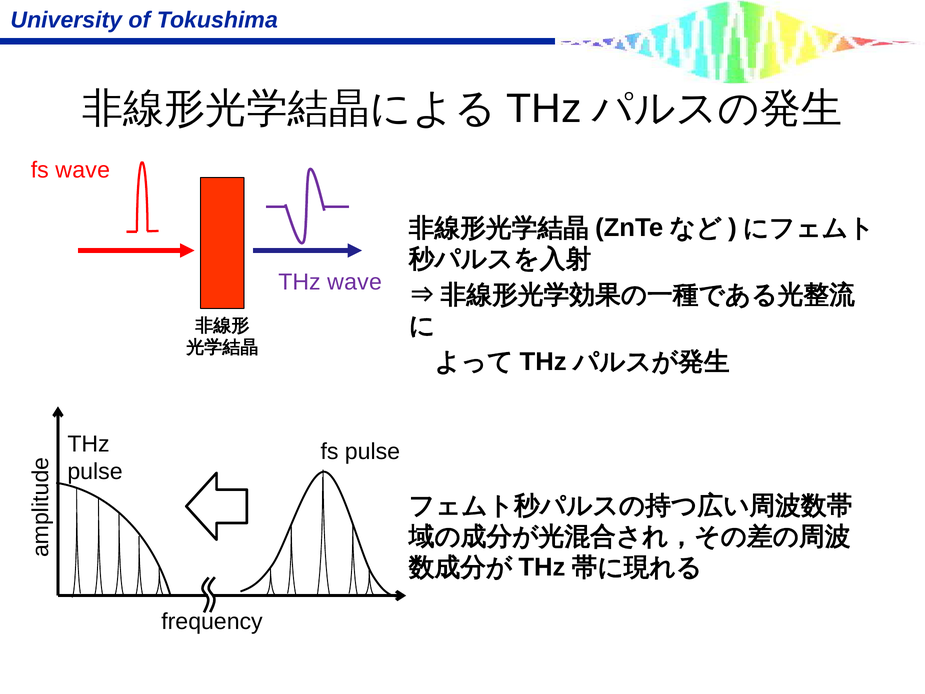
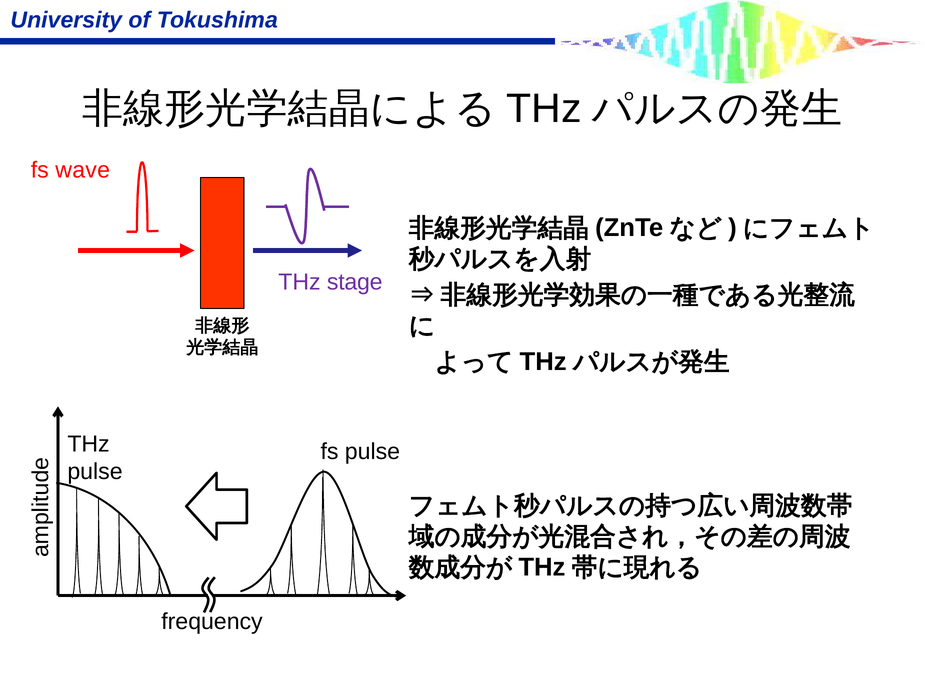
THz wave: wave -> stage
